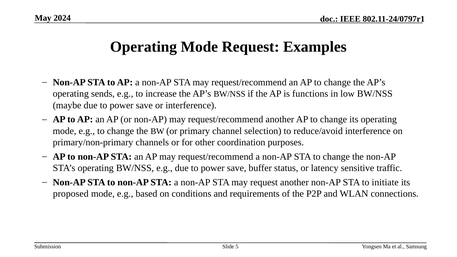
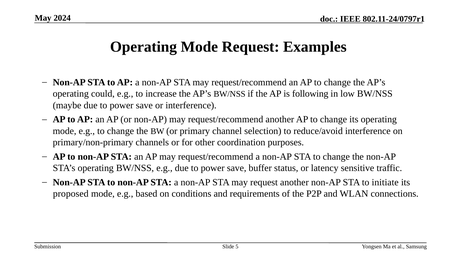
sends: sends -> could
functions: functions -> following
